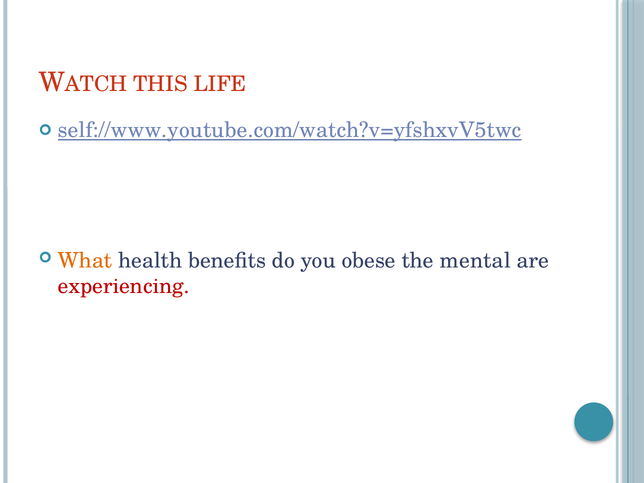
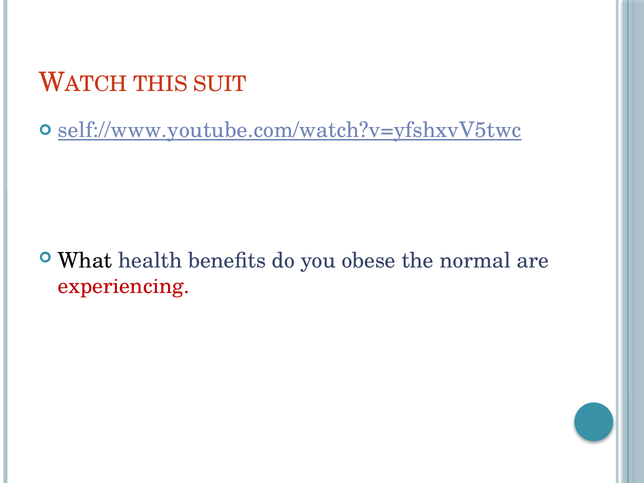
LIFE: LIFE -> SUIT
What colour: orange -> black
mental: mental -> normal
